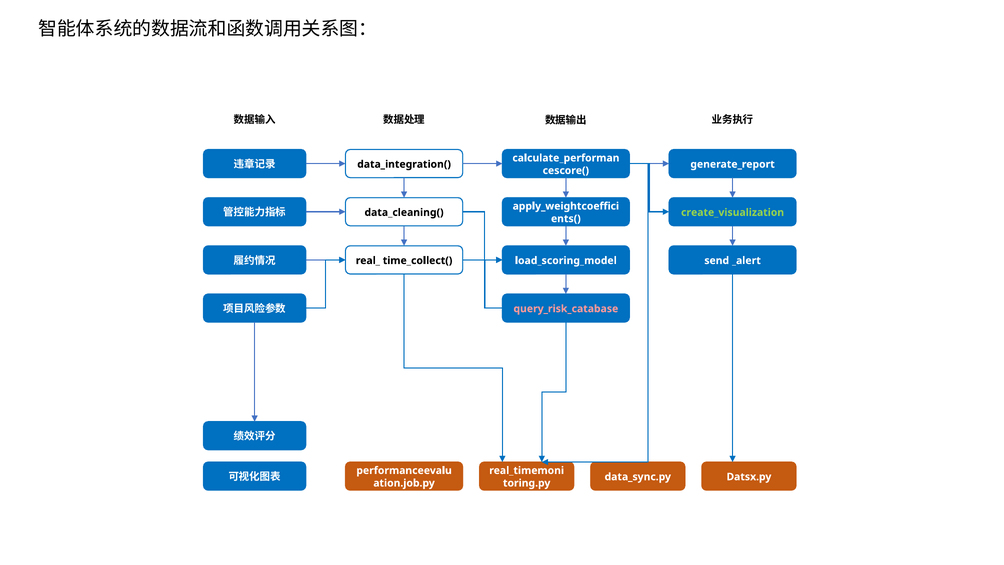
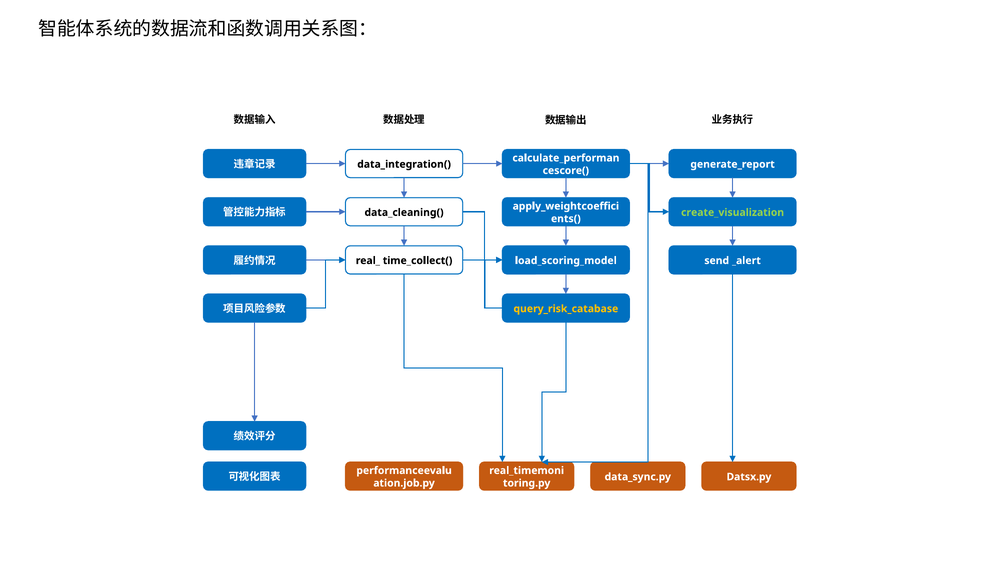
query_risk_catabase colour: pink -> yellow
